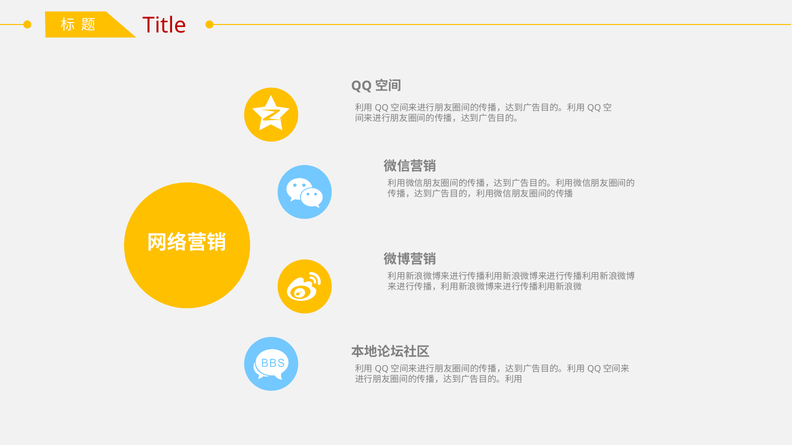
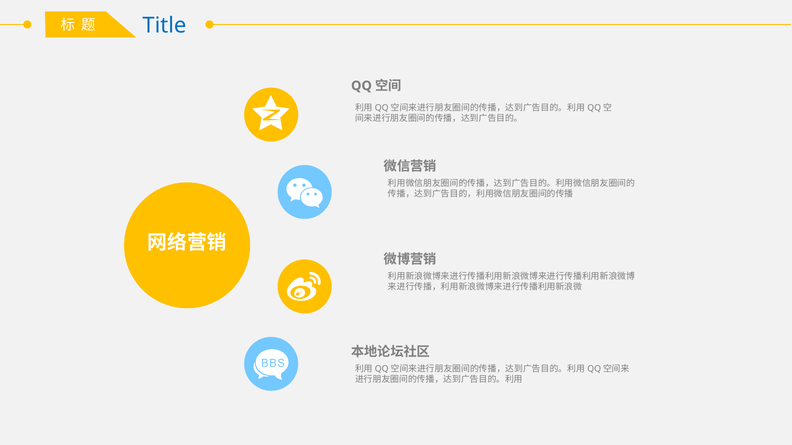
Title colour: red -> blue
